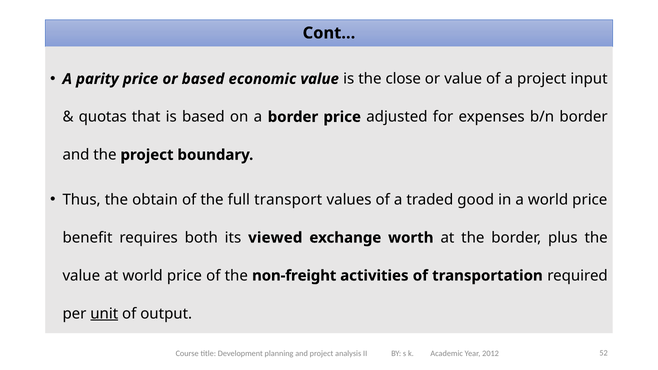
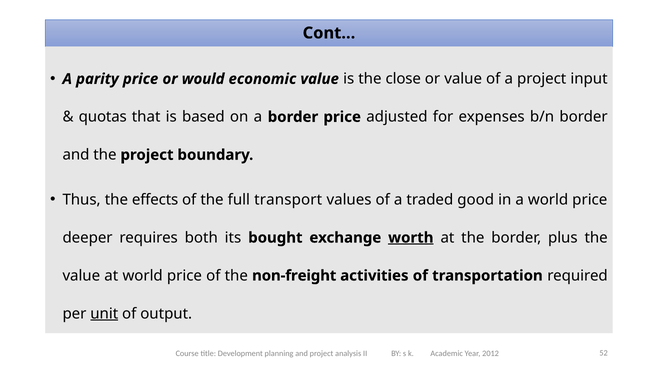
or based: based -> would
obtain: obtain -> effects
benefit: benefit -> deeper
viewed: viewed -> bought
worth underline: none -> present
